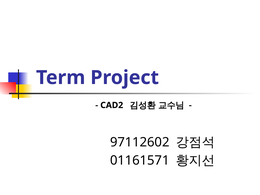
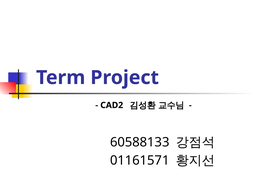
97112602: 97112602 -> 60588133
